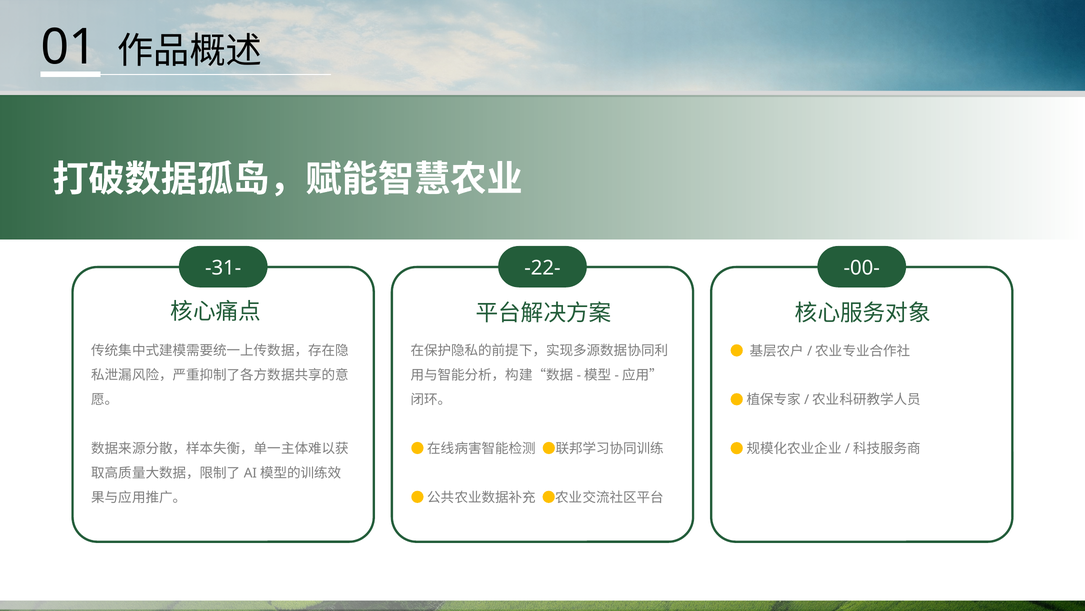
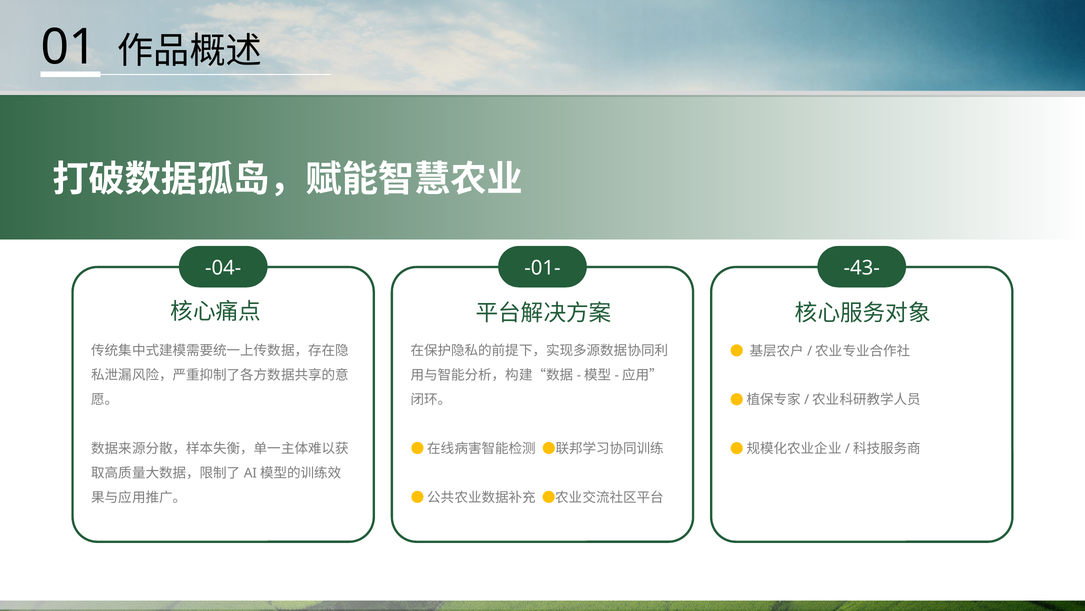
-31-: -31- -> -04-
-22-: -22- -> -01-
-00-: -00- -> -43-
